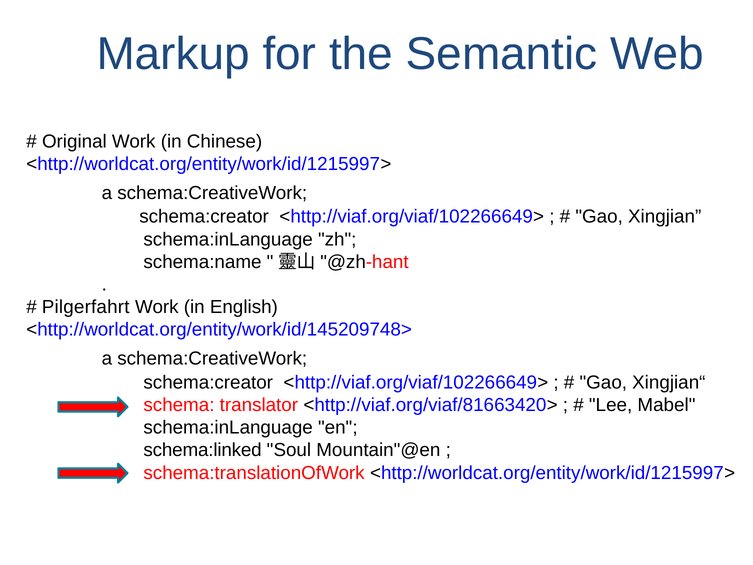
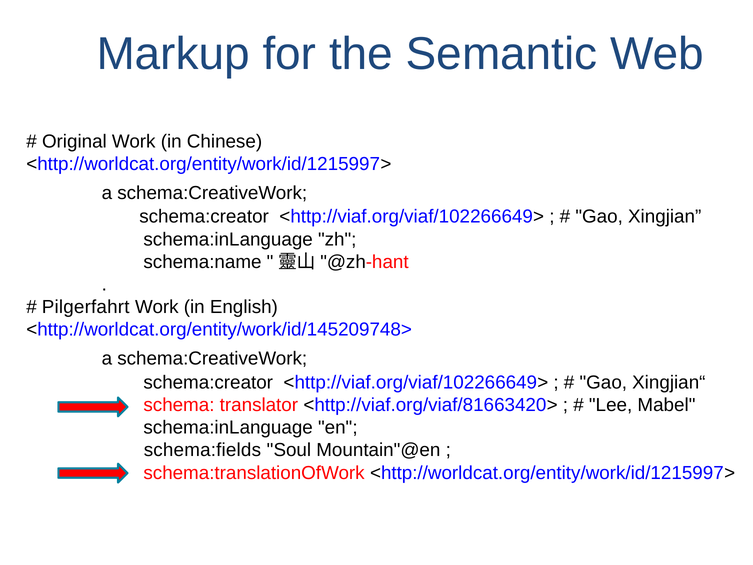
schema:linked: schema:linked -> schema:fields
